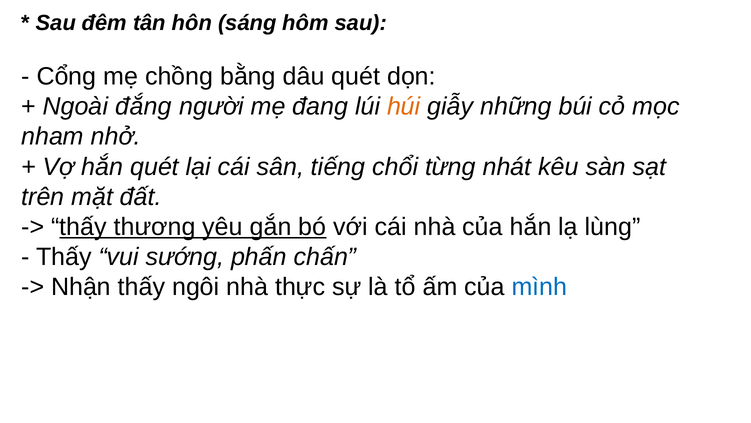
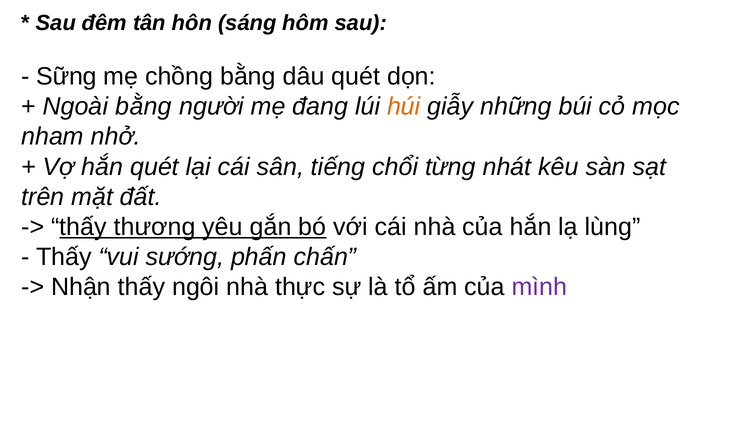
Cổng: Cổng -> Sững
Ngoài đắng: đắng -> bằng
mình colour: blue -> purple
